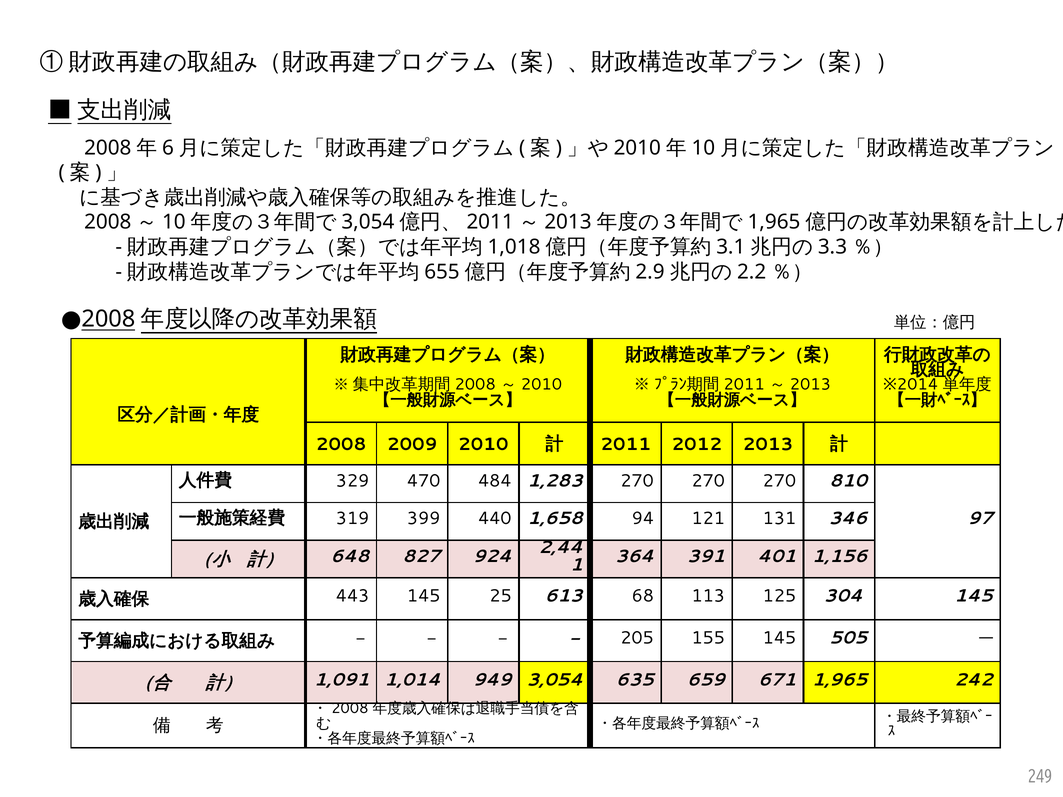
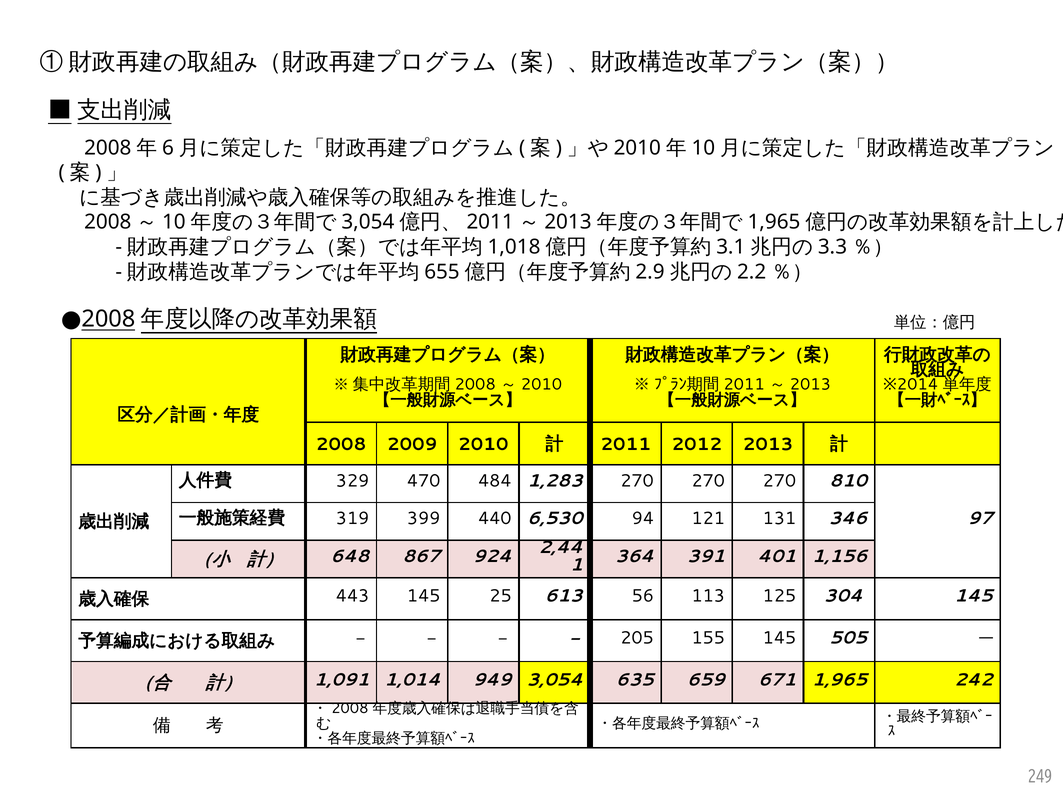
1,658: 1,658 -> 6,530
827: 827 -> 867
68: 68 -> 56
